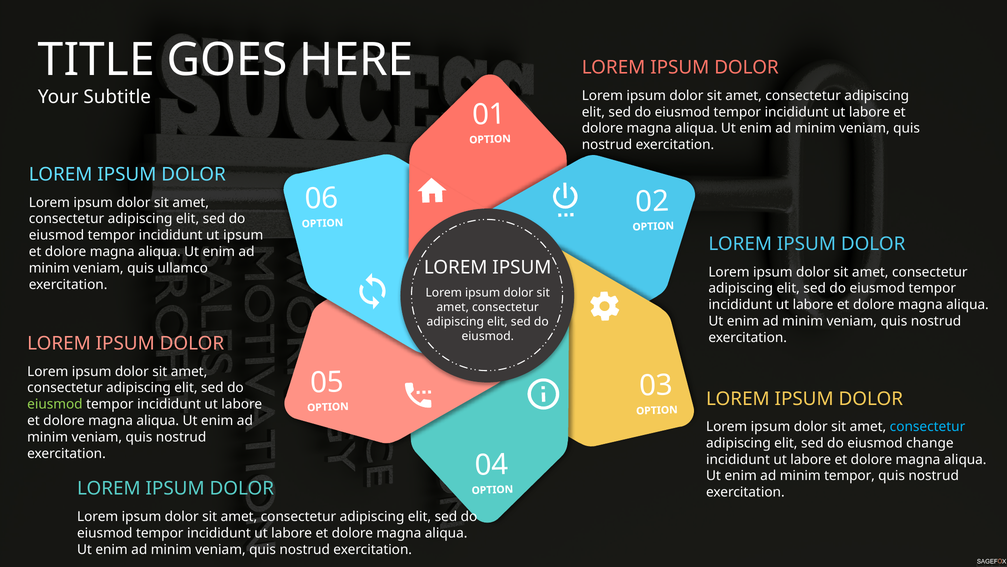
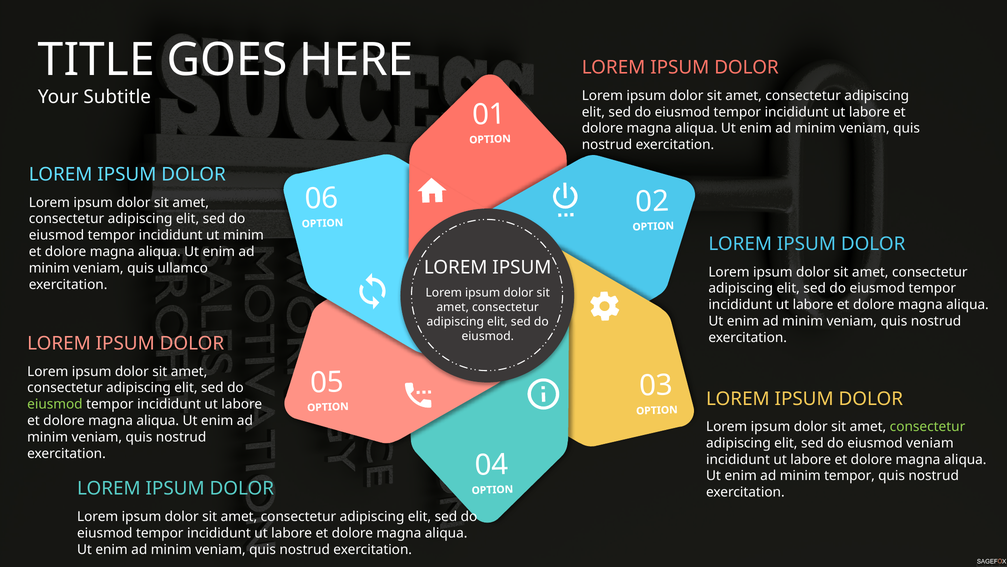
ut ipsum: ipsum -> minim
consectetur at (927, 426) colour: light blue -> light green
eiusmod change: change -> veniam
